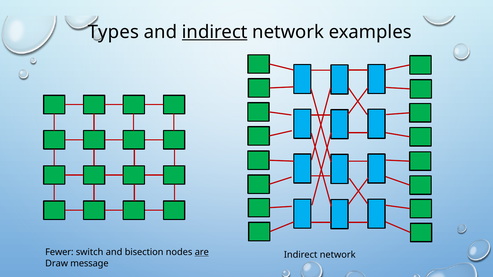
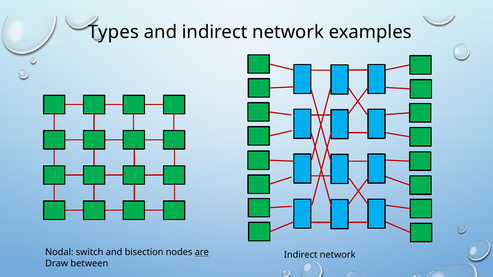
indirect at (215, 32) underline: present -> none
Fewer: Fewer -> Nodal
message: message -> between
